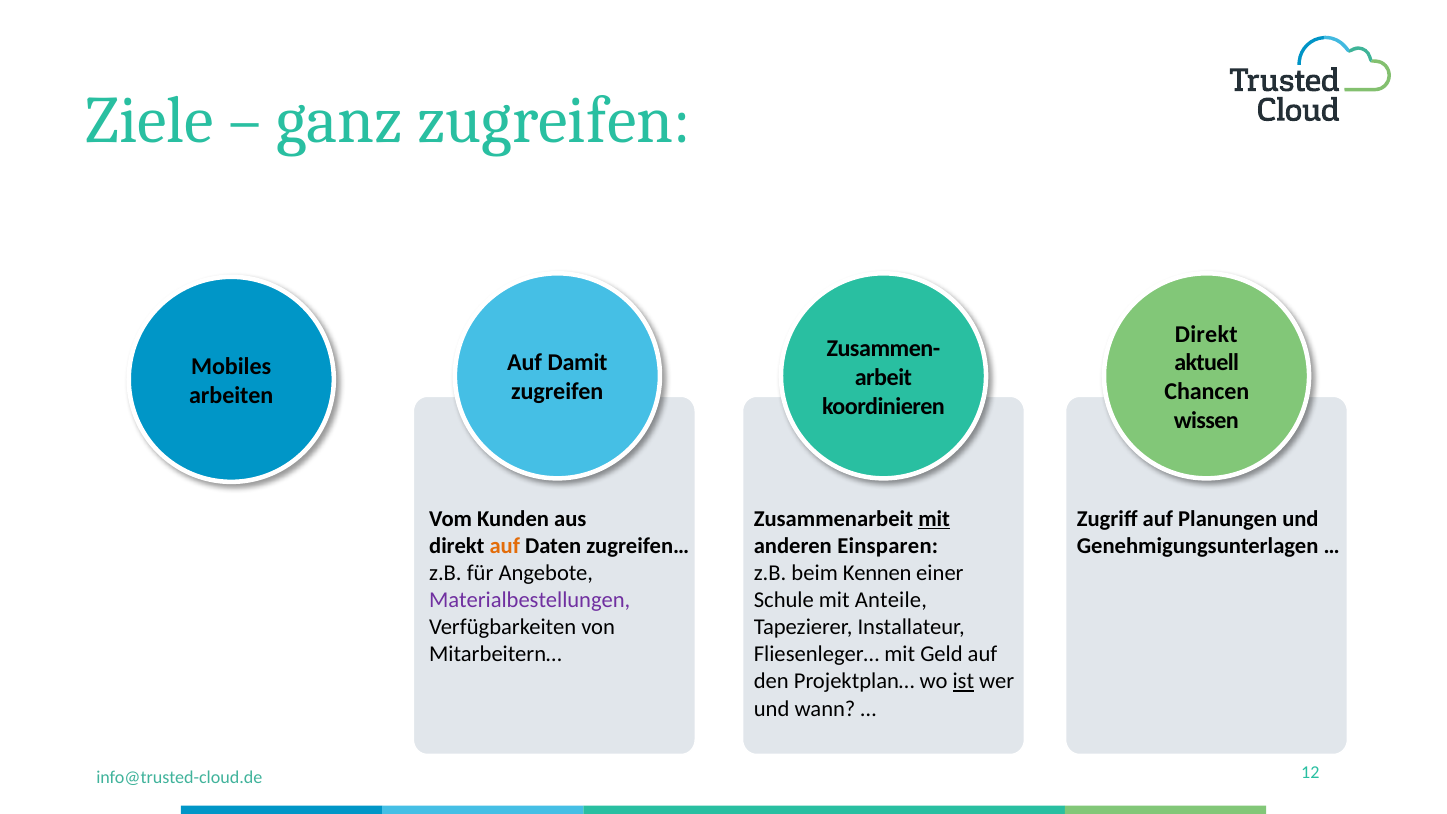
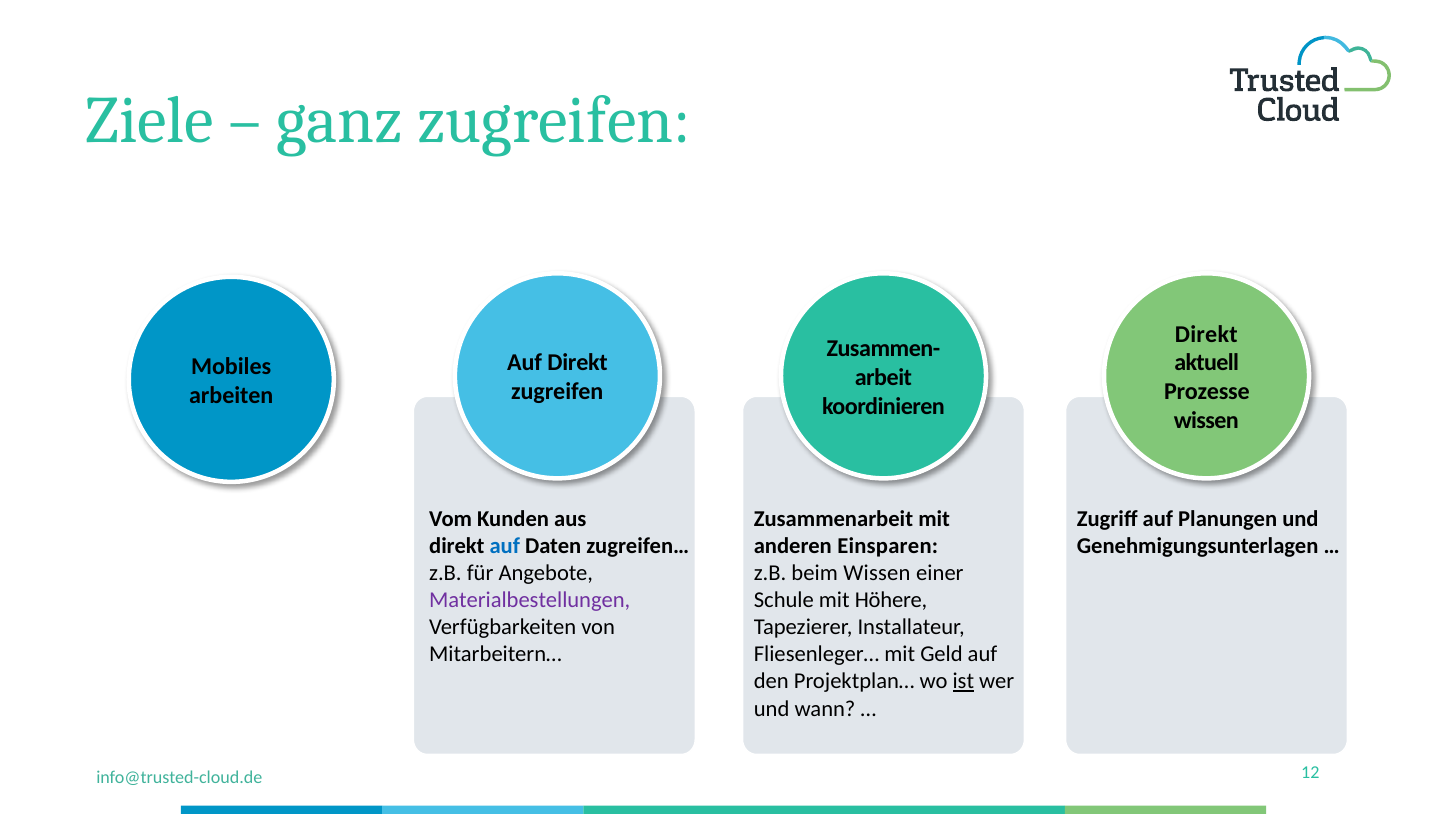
Auf Damit: Damit -> Direkt
Chancen: Chancen -> Prozesse
mit at (934, 519) underline: present -> none
auf at (505, 546) colour: orange -> blue
beim Kennen: Kennen -> Wissen
Anteile: Anteile -> Höhere
